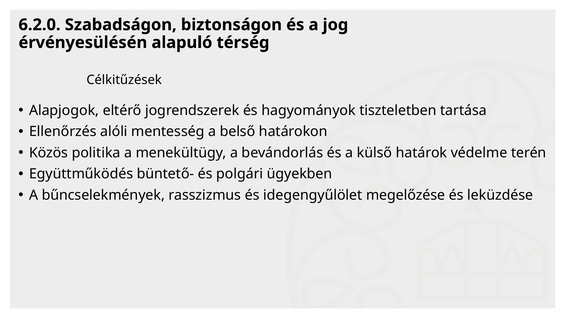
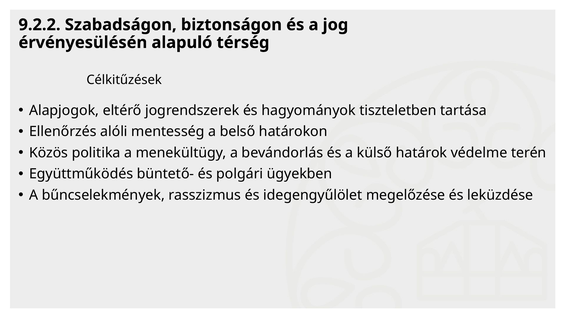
6.2.0: 6.2.0 -> 9.2.2
